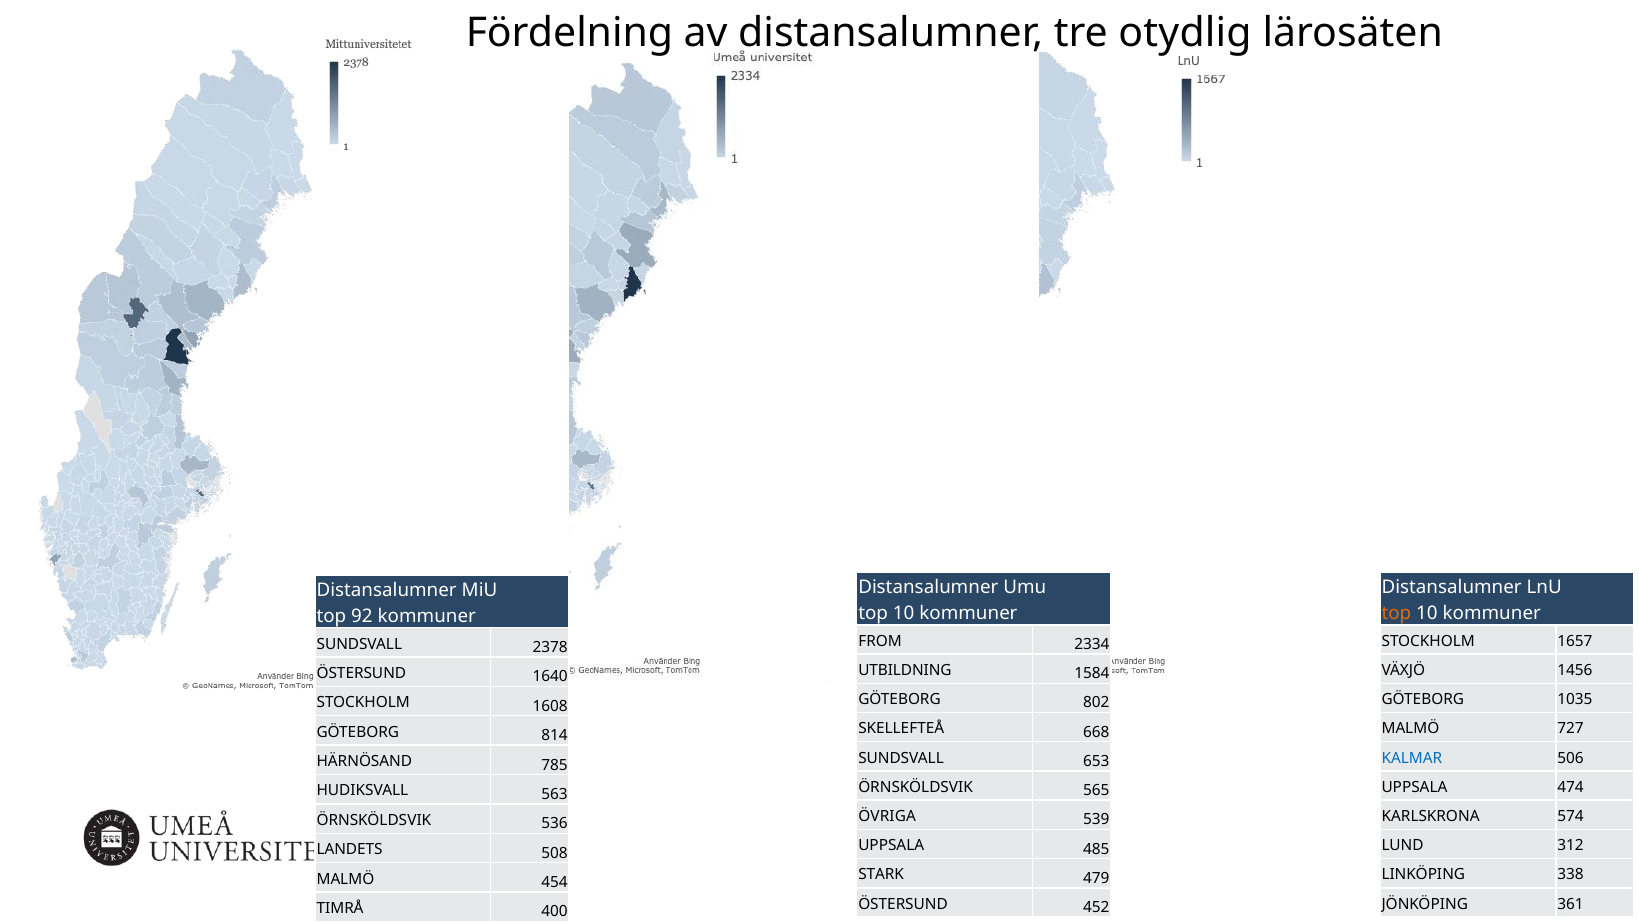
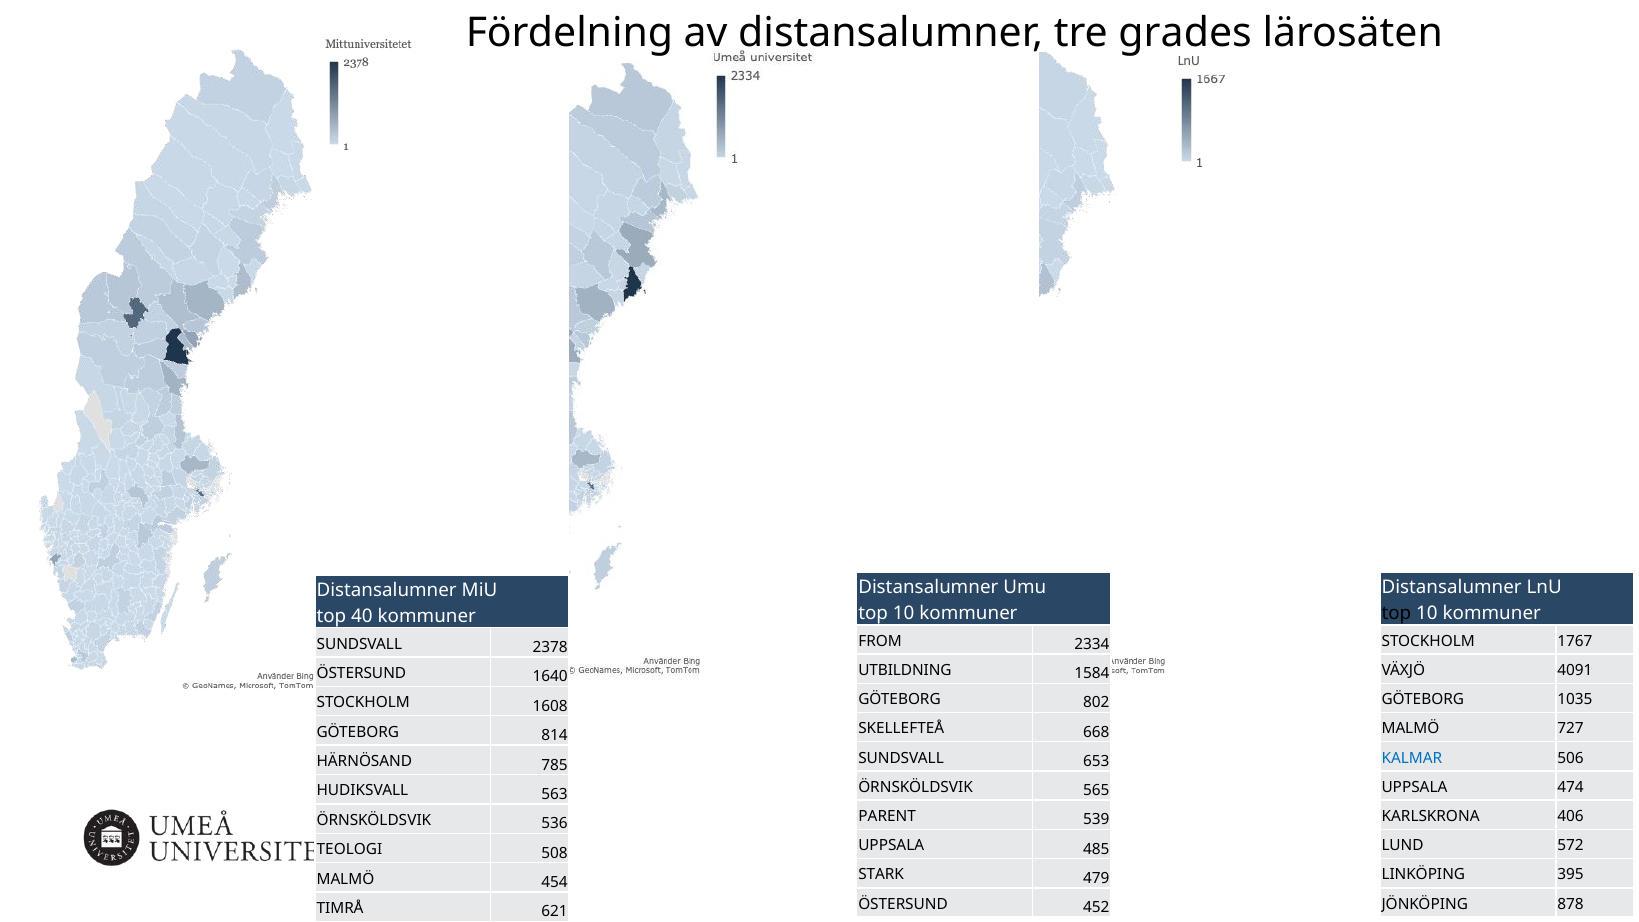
otydlig: otydlig -> grades
top at (1396, 613) colour: orange -> black
92: 92 -> 40
1657: 1657 -> 1767
1456: 1456 -> 4091
ÖVRIGA: ÖVRIGA -> PARENT
574: 574 -> 406
312: 312 -> 572
LANDETS: LANDETS -> TEOLOGI
338: 338 -> 395
361: 361 -> 878
400: 400 -> 621
